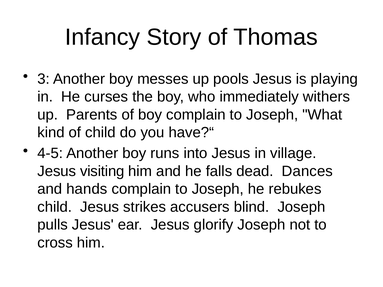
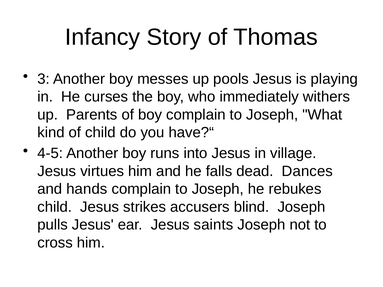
visiting: visiting -> virtues
glorify: glorify -> saints
